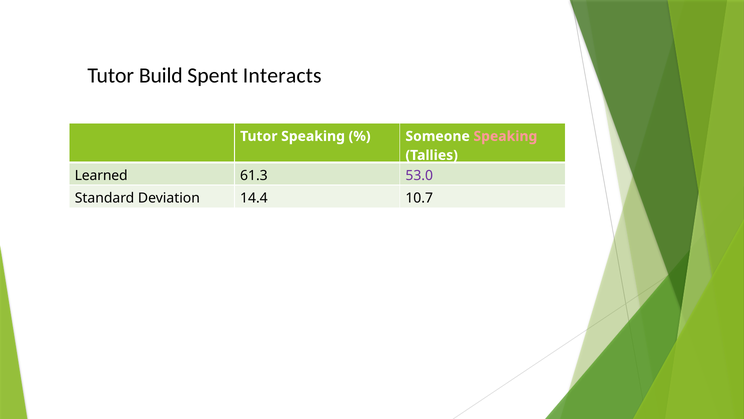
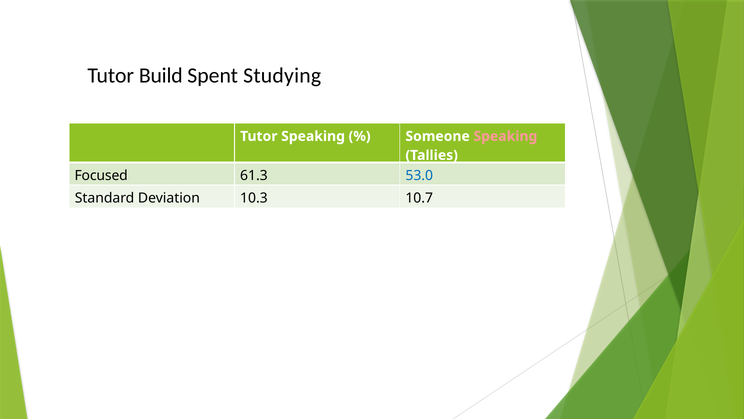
Interacts: Interacts -> Studying
Learned: Learned -> Focused
53.0 colour: purple -> blue
14.4: 14.4 -> 10.3
